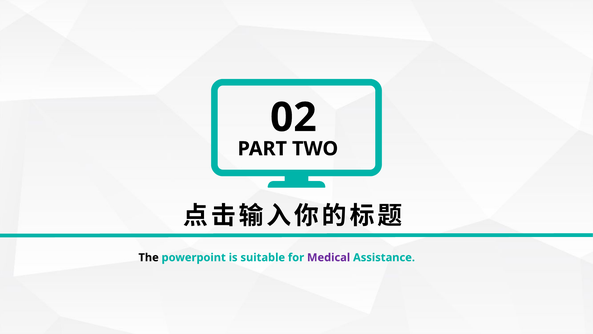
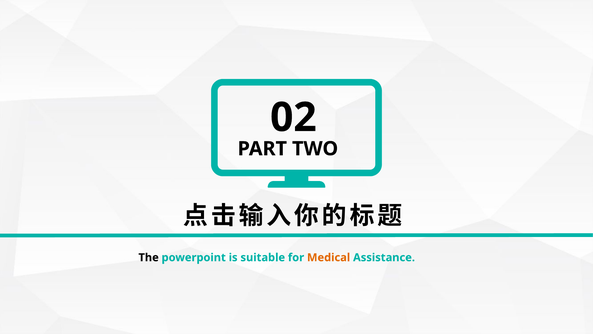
Medical colour: purple -> orange
